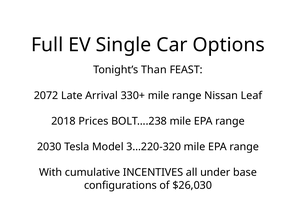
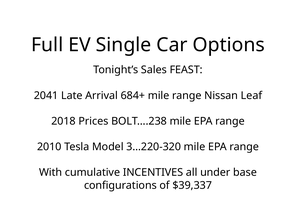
Than: Than -> Sales
2072: 2072 -> 2041
330+: 330+ -> 684+
2030: 2030 -> 2010
$26,030: $26,030 -> $39,337
